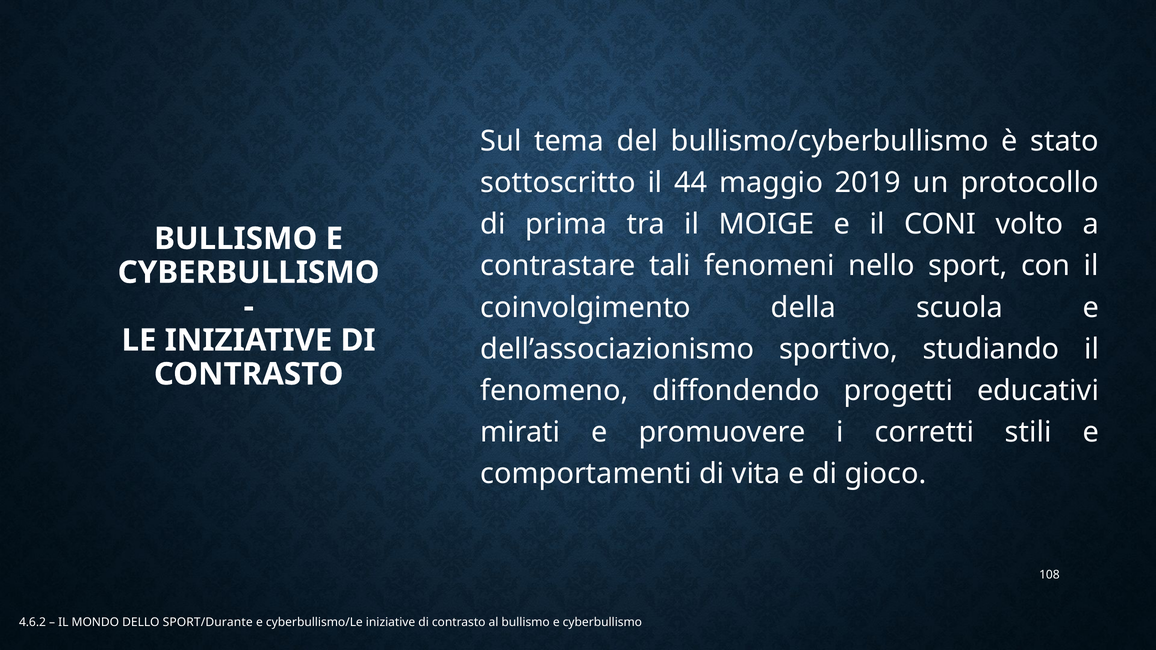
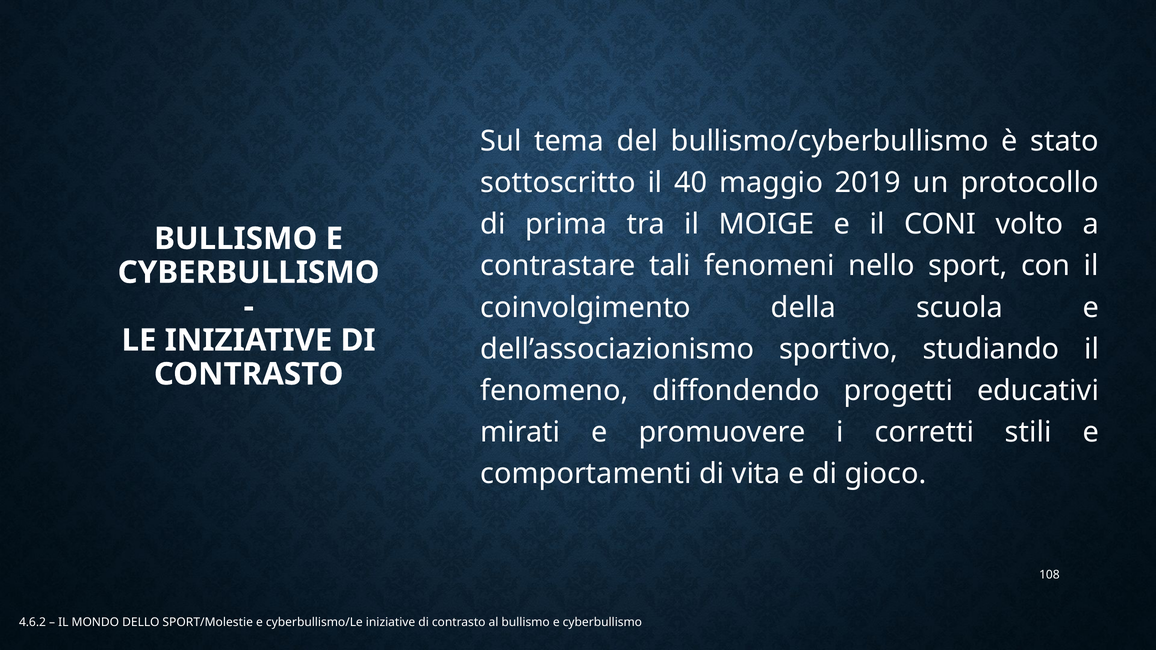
44: 44 -> 40
SPORT/Durante: SPORT/Durante -> SPORT/Molestie
